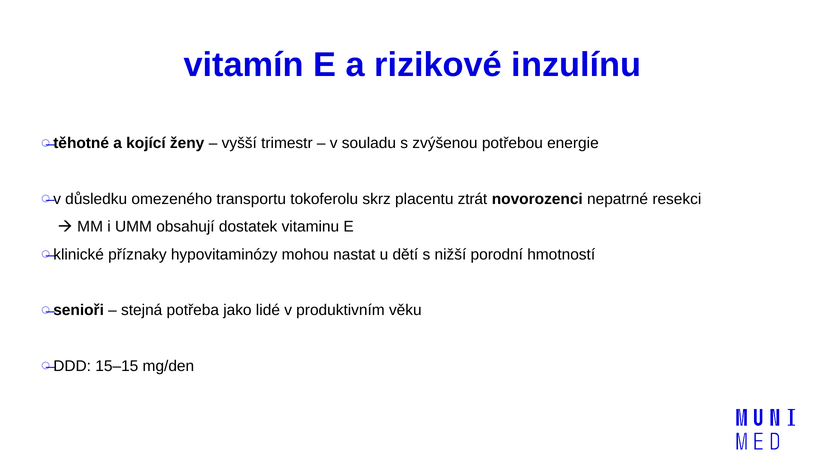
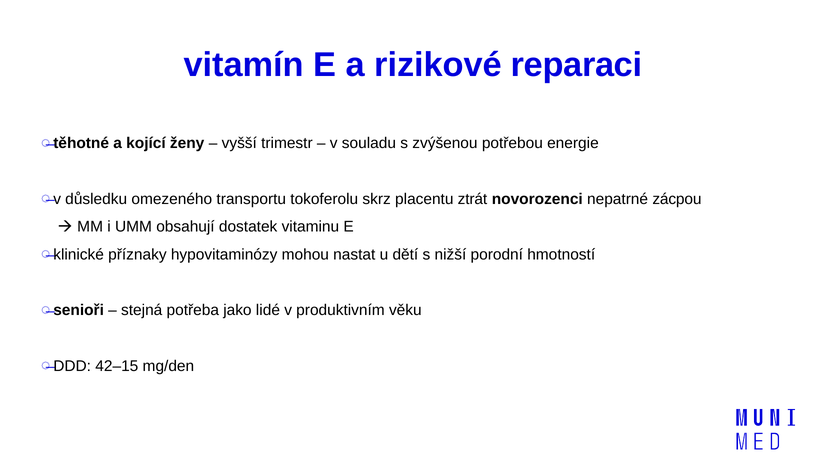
inzulínu: inzulínu -> reparaci
resekci: resekci -> zácpou
15–15: 15–15 -> 42–15
